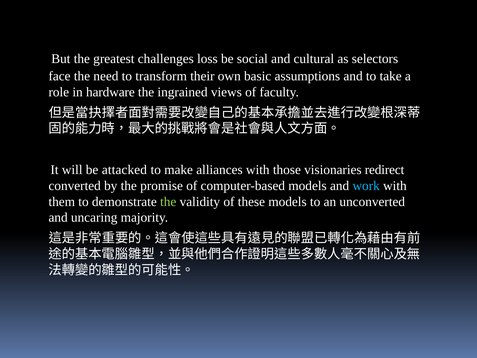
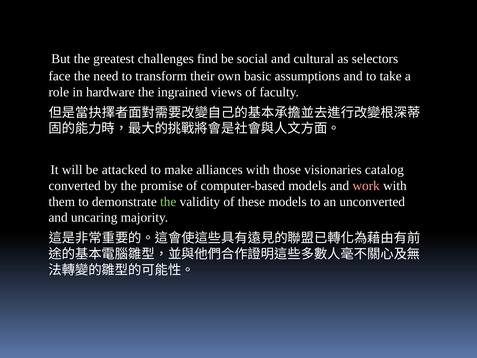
loss: loss -> find
redirect: redirect -> catalog
work colour: light blue -> pink
